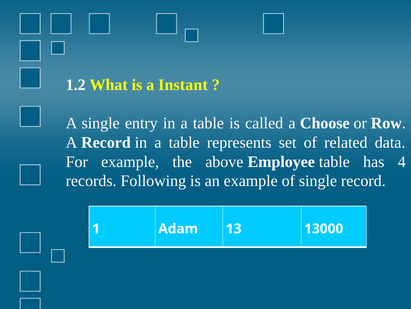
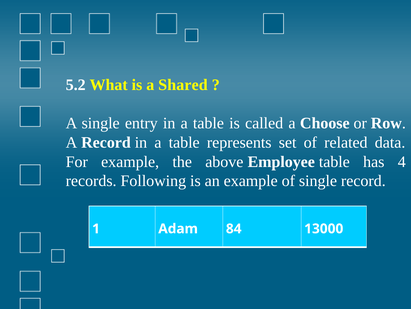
1.2: 1.2 -> 5.2
Instant: Instant -> Shared
13: 13 -> 84
